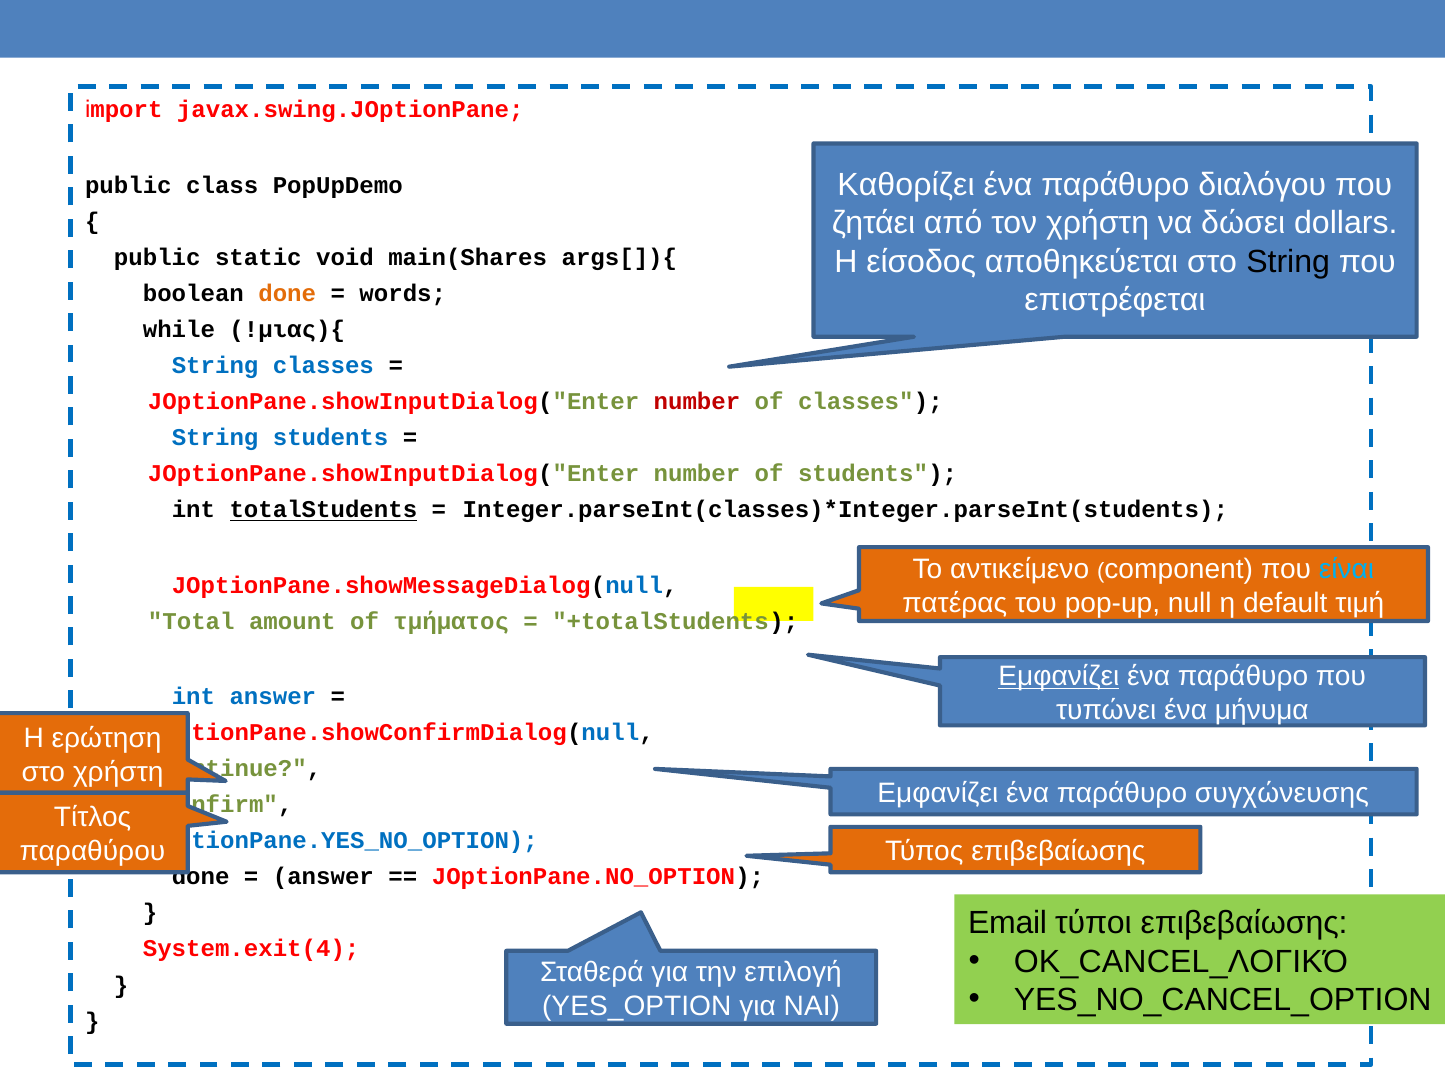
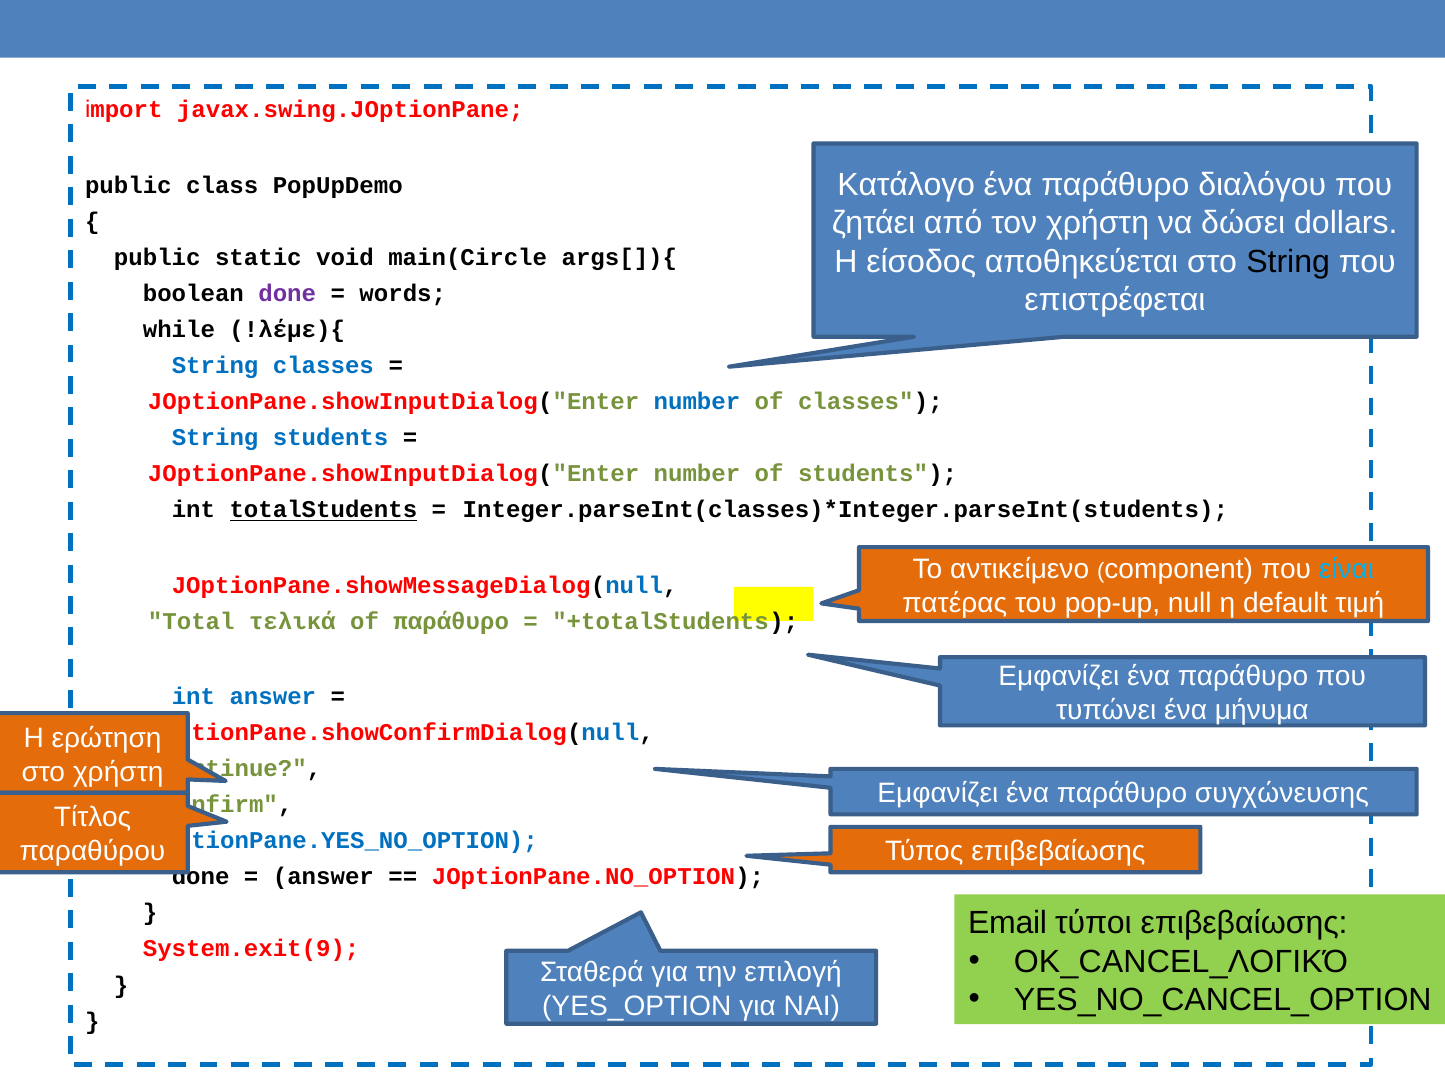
Καθορίζει: Καθορίζει -> Κατάλογο
main(Shares: main(Shares -> main(Circle
done at (287, 294) colour: orange -> purple
!μιας){: !μιας){ -> !λέμε){
number at (697, 402) colour: red -> blue
amount: amount -> τελικά
of τμήματος: τμήματος -> παράθυρο
Εμφανίζει at (1059, 677) underline: present -> none
System.exit(4: System.exit(4 -> System.exit(9
